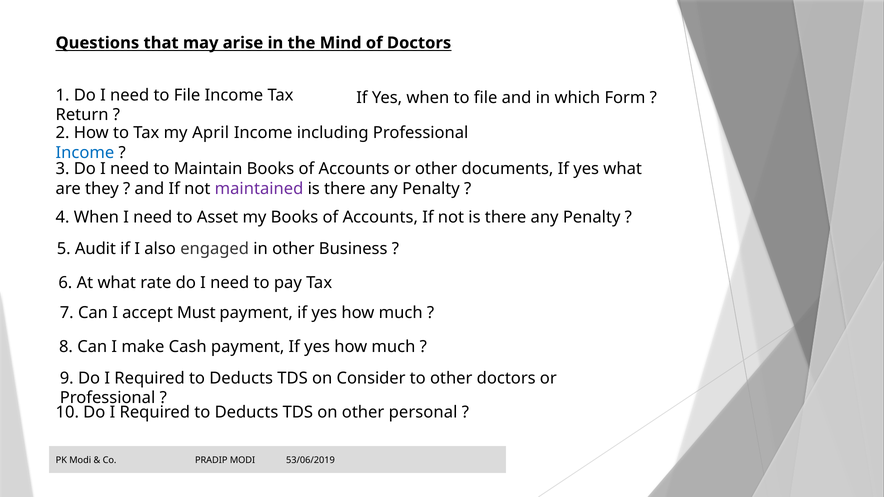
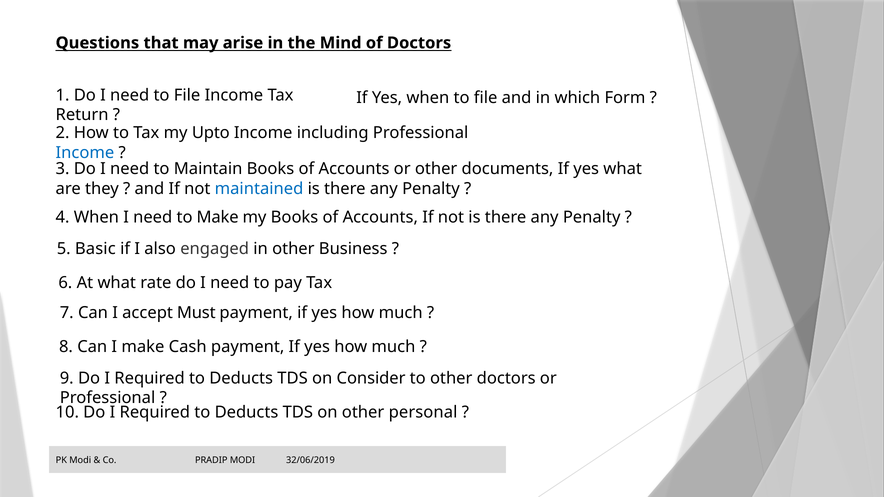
April: April -> Upto
maintained colour: purple -> blue
to Asset: Asset -> Make
Audit: Audit -> Basic
53/06/2019: 53/06/2019 -> 32/06/2019
